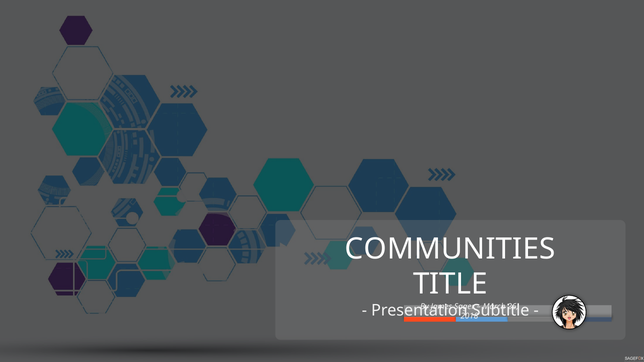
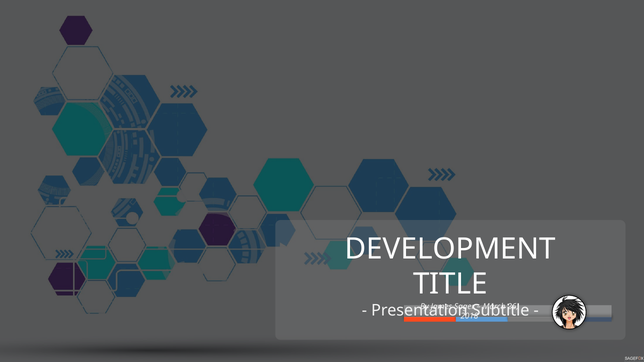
COMMUNITIES: COMMUNITIES -> DEVELOPMENT
